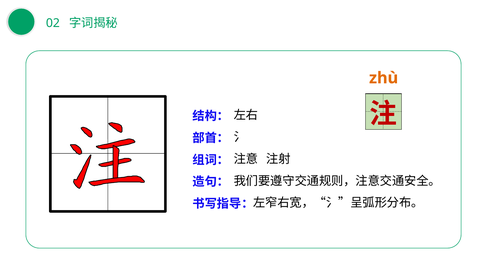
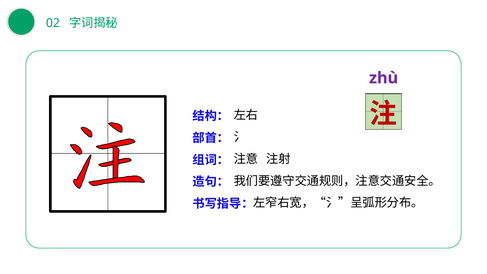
zhù colour: orange -> purple
